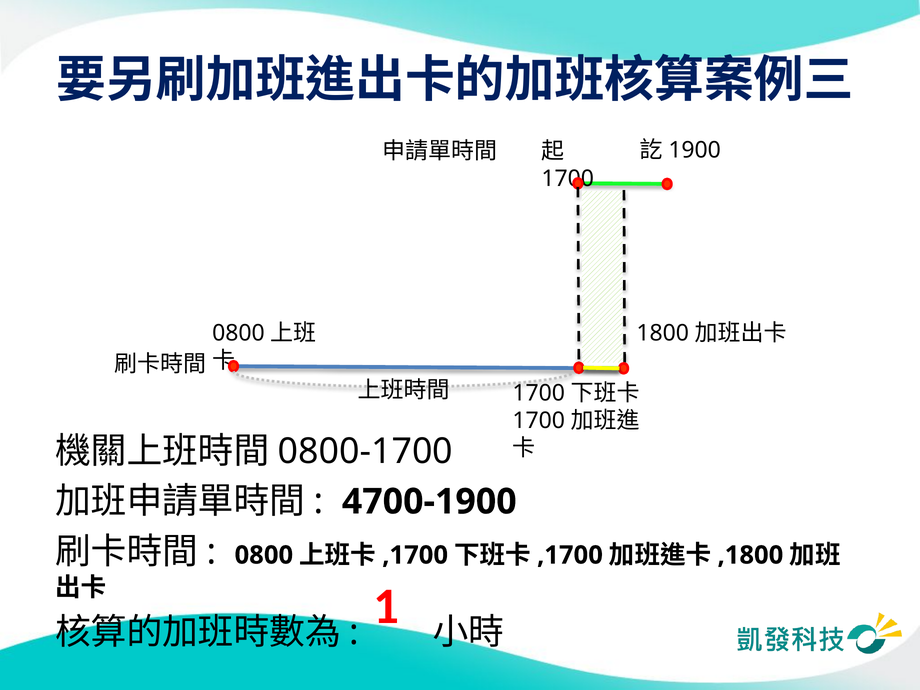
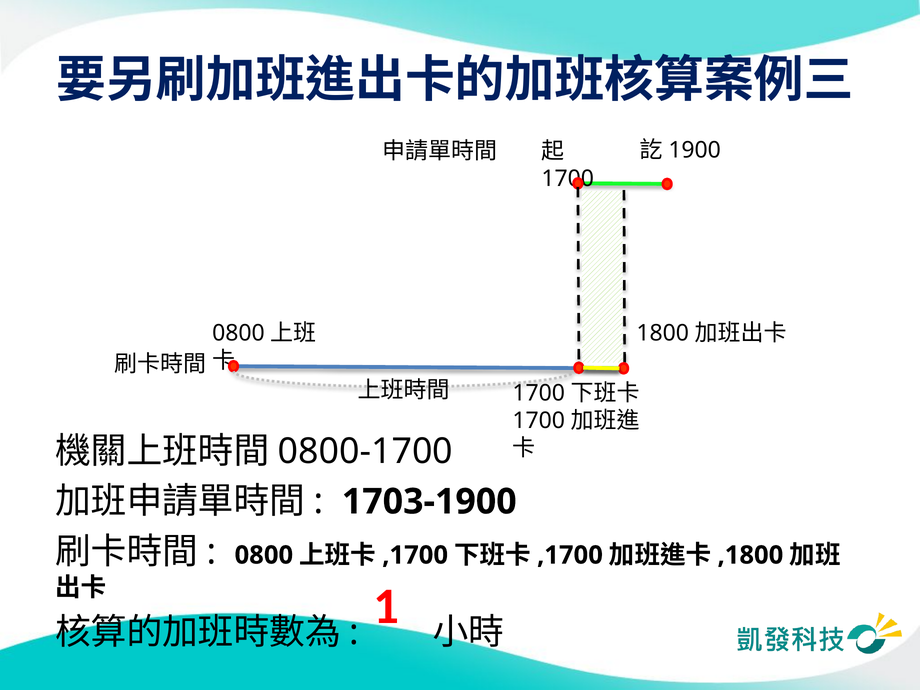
4700-1900: 4700-1900 -> 1703-1900
